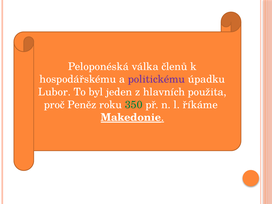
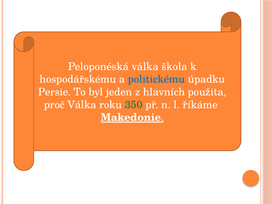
členů: členů -> škola
politickému colour: purple -> blue
Lubor: Lubor -> Persie
proč Peněz: Peněz -> Válka
